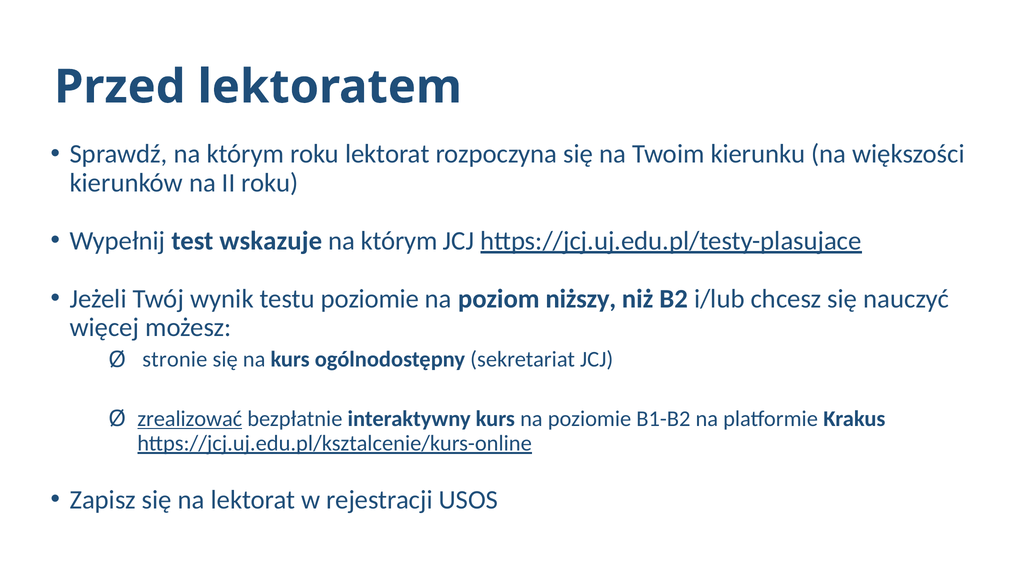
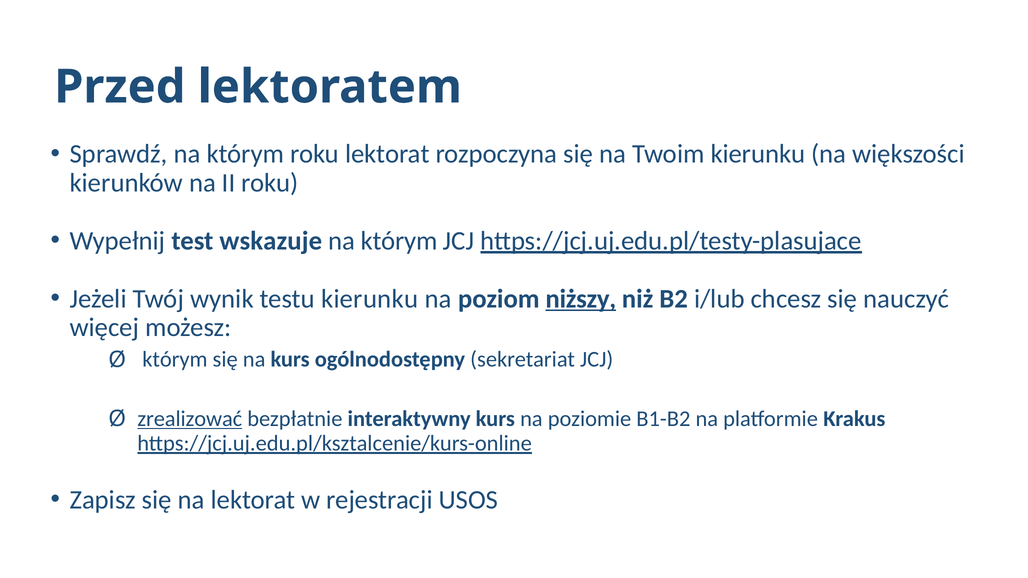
testu poziomie: poziomie -> kierunku
niższy underline: none -> present
stronie at (175, 360): stronie -> którym
